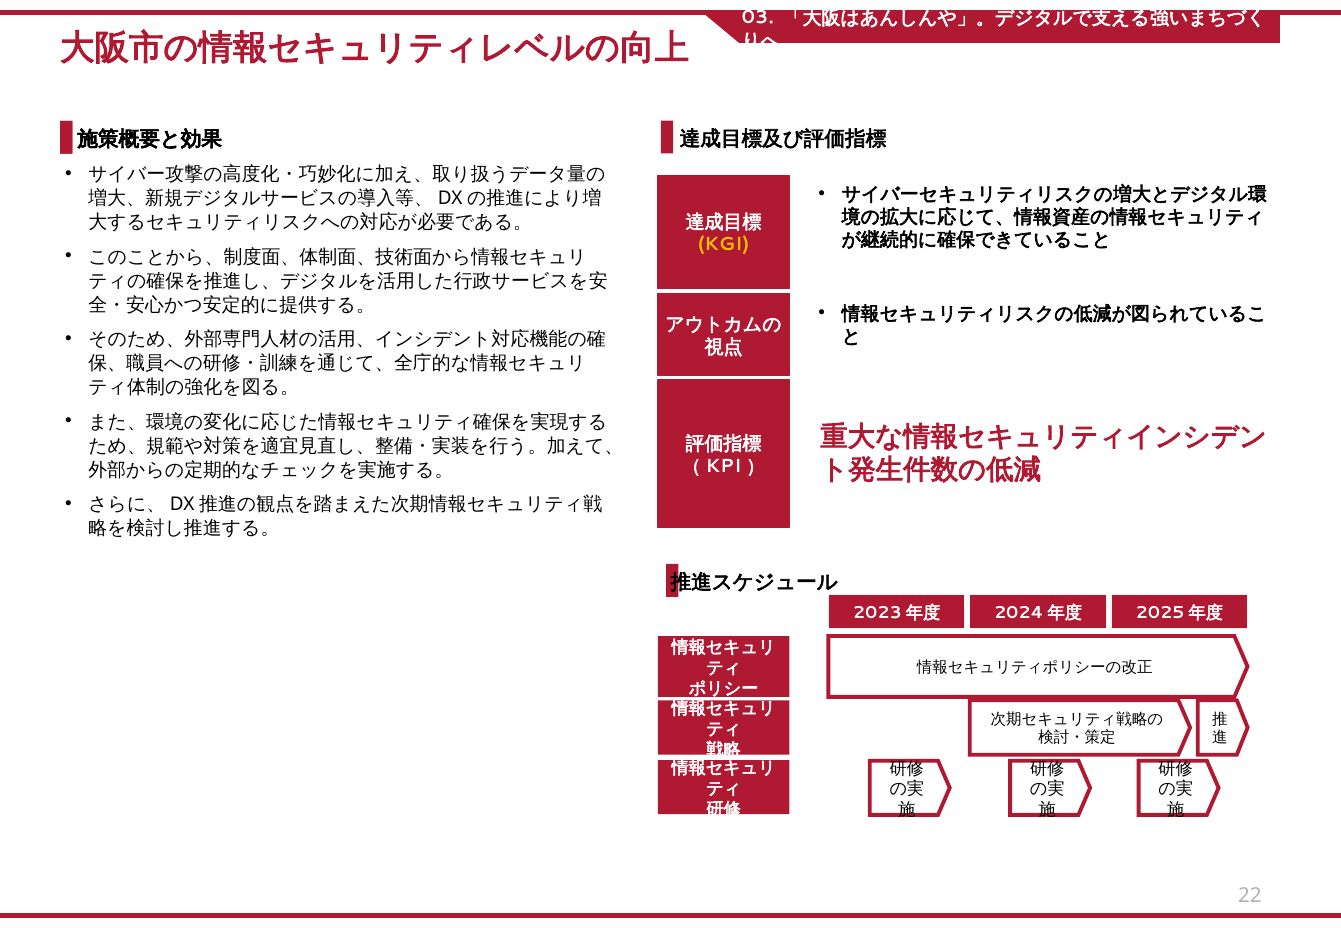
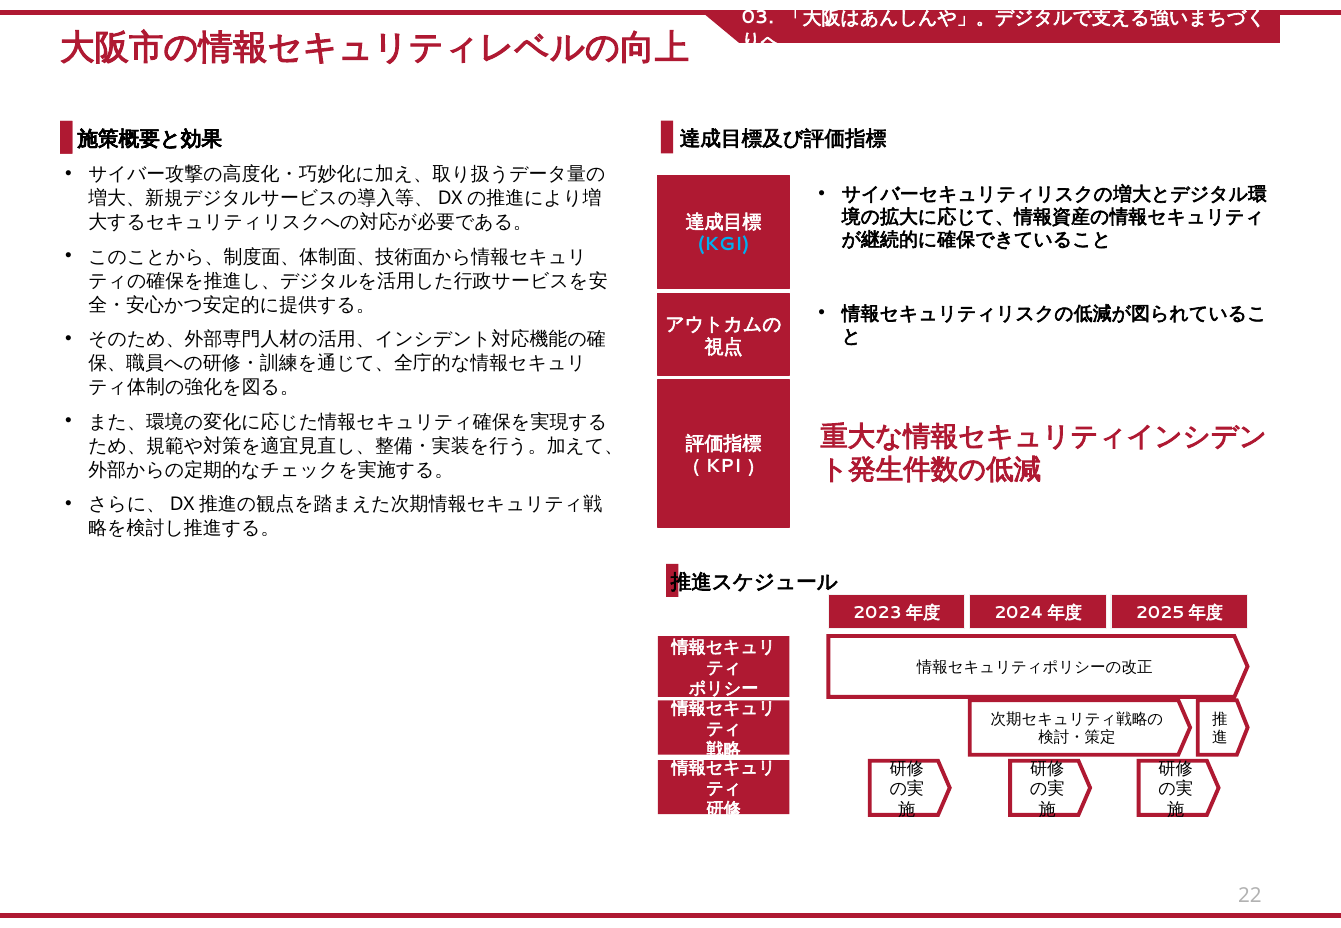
KGI colour: yellow -> light blue
